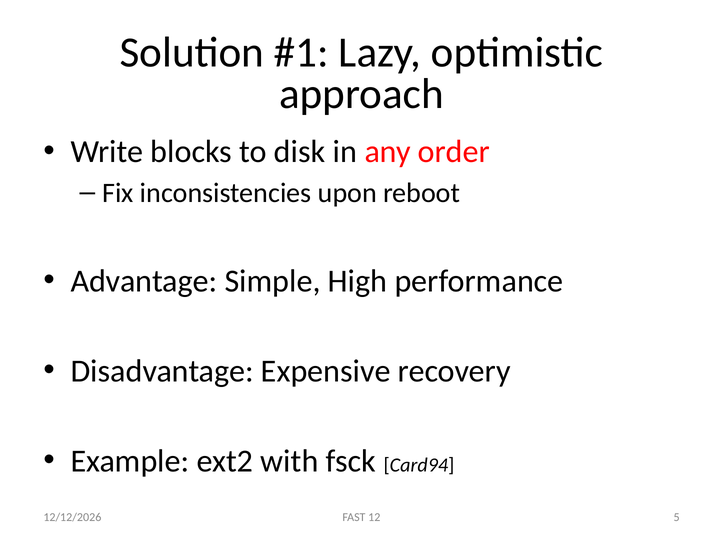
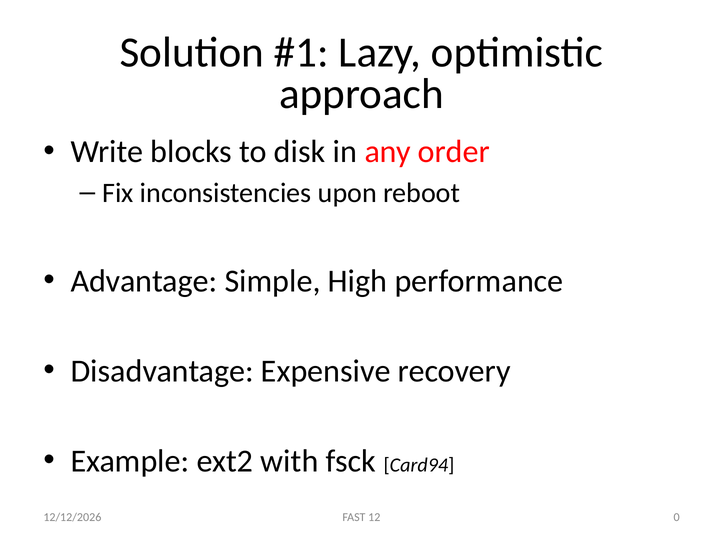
5: 5 -> 0
